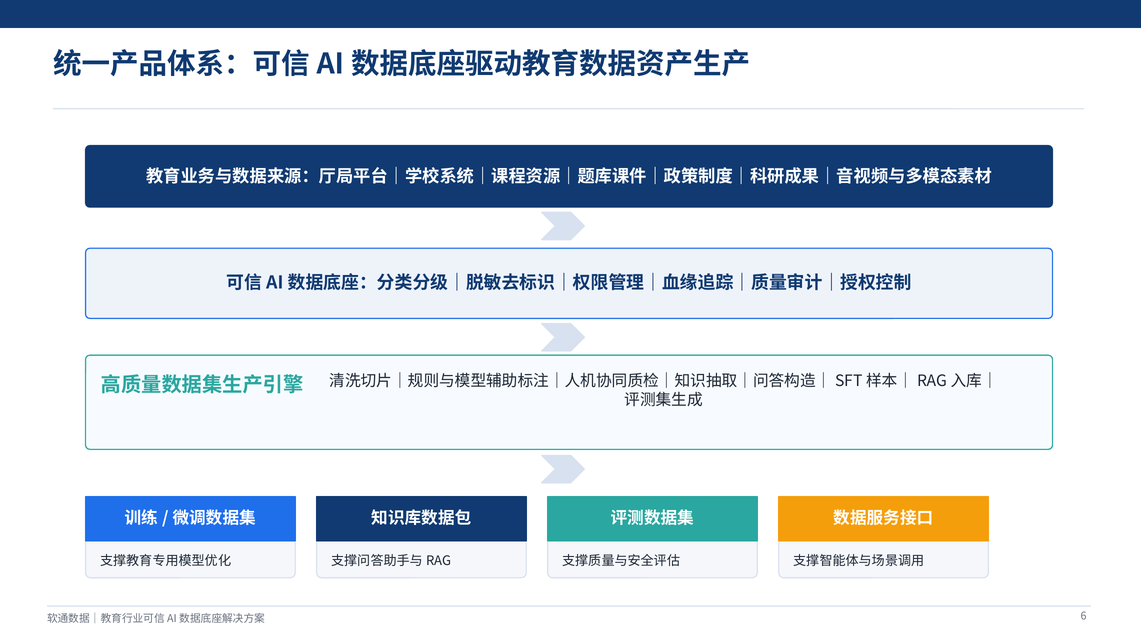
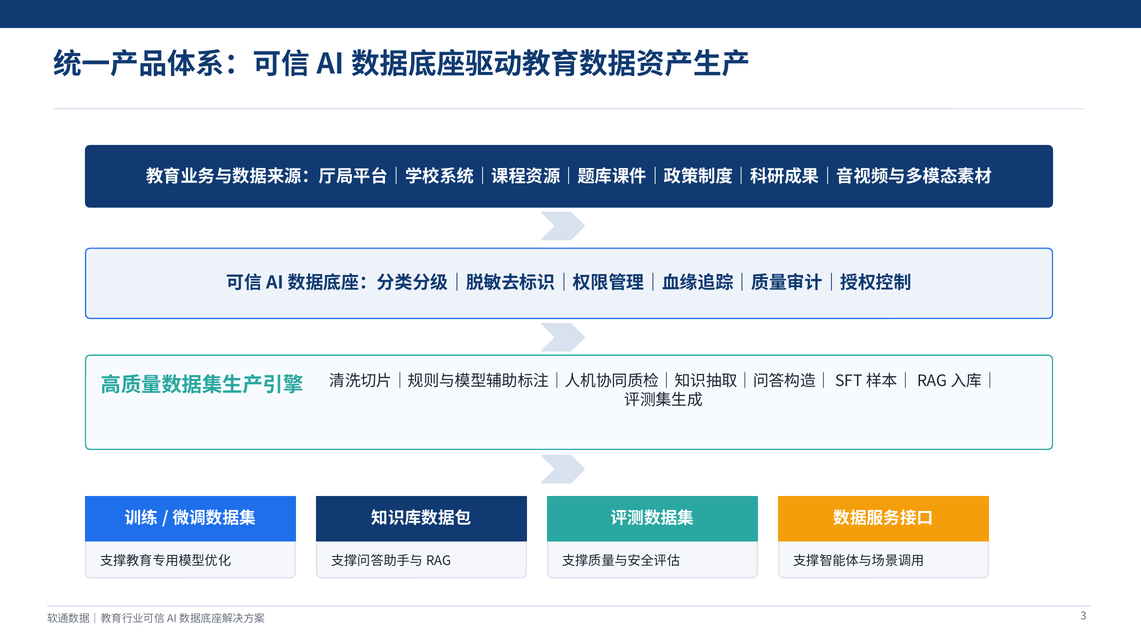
6: 6 -> 3
